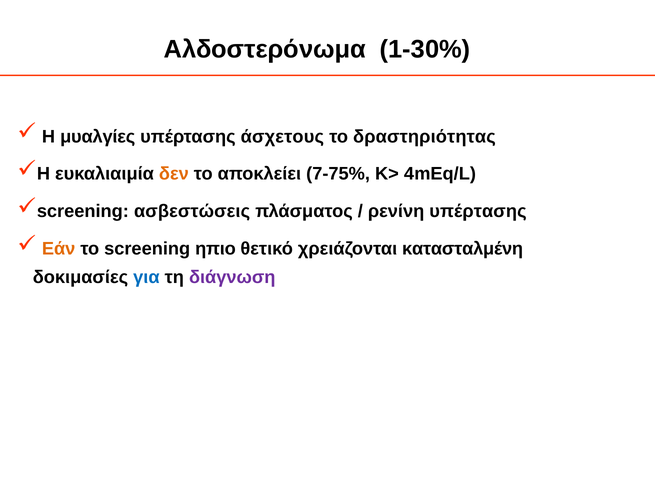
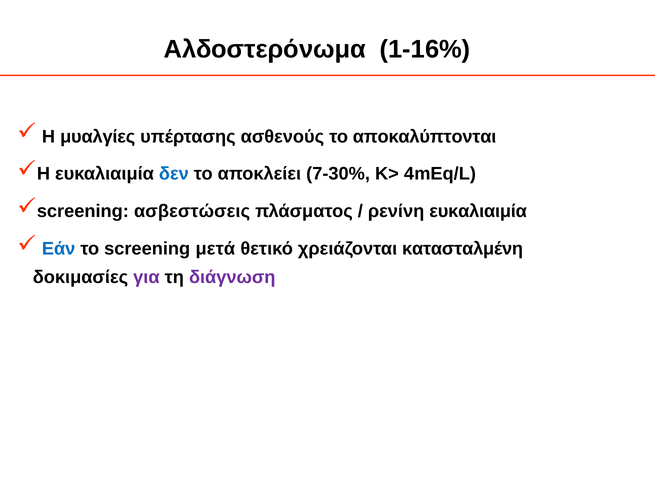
1-30%: 1-30% -> 1-16%
άσχετους: άσχετους -> ασθενούς
δραστηριότητας: δραστηριότητας -> αποκαλύπτονται
δεν colour: orange -> blue
7-75%: 7-75% -> 7-30%
ρενίνη υπέρτασης: υπέρτασης -> ευκαλιαιμία
Εάν colour: orange -> blue
ηπιο: ηπιο -> μετά
για colour: blue -> purple
